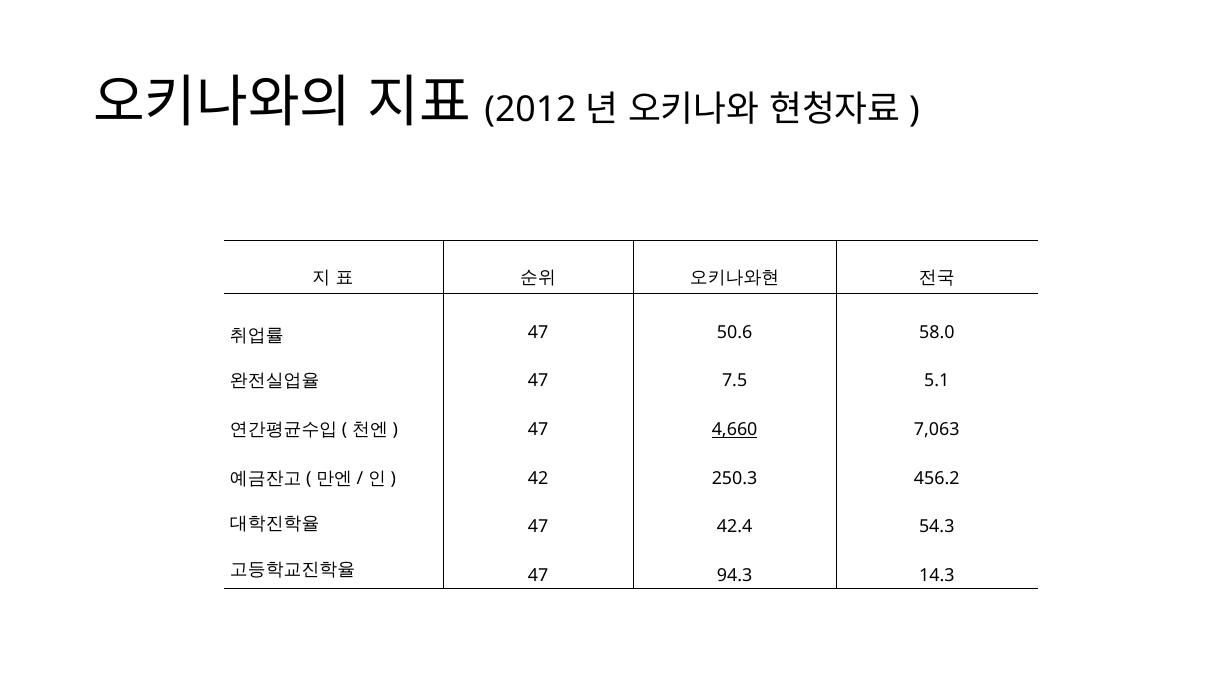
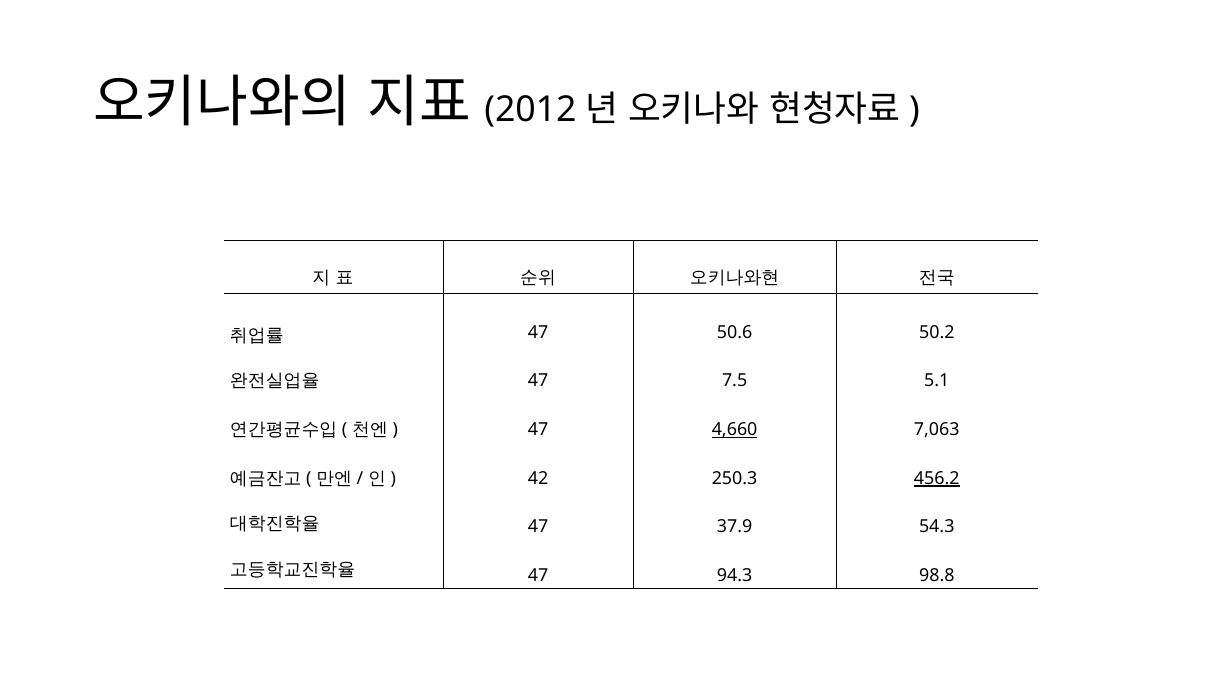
58.0: 58.0 -> 50.2
456.2 underline: none -> present
42.4: 42.4 -> 37.9
14.3: 14.3 -> 98.8
